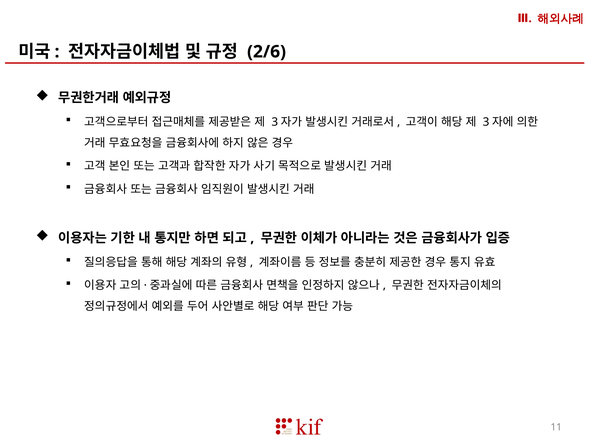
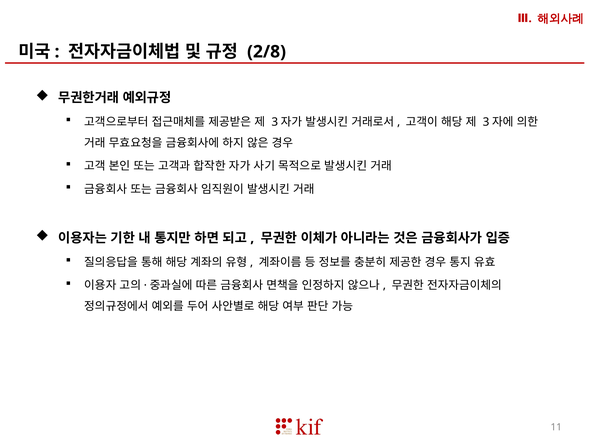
2/6: 2/6 -> 2/8
